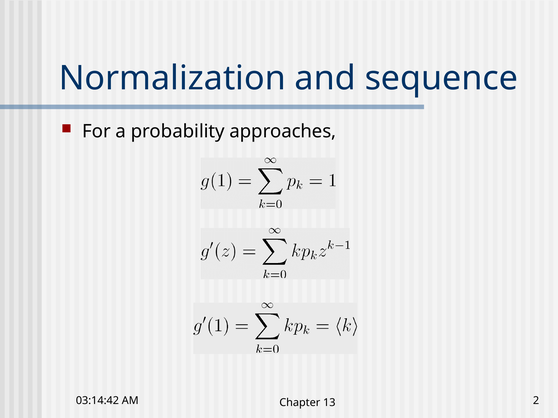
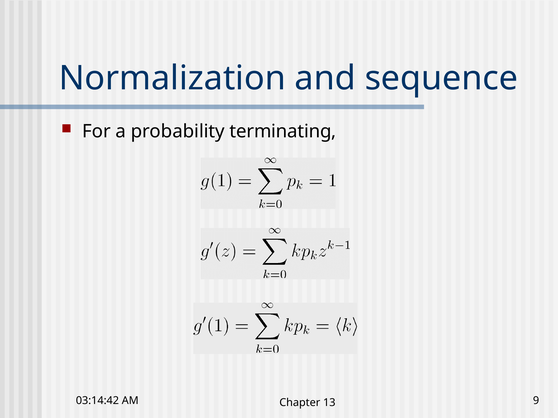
approaches: approaches -> terminating
2: 2 -> 9
